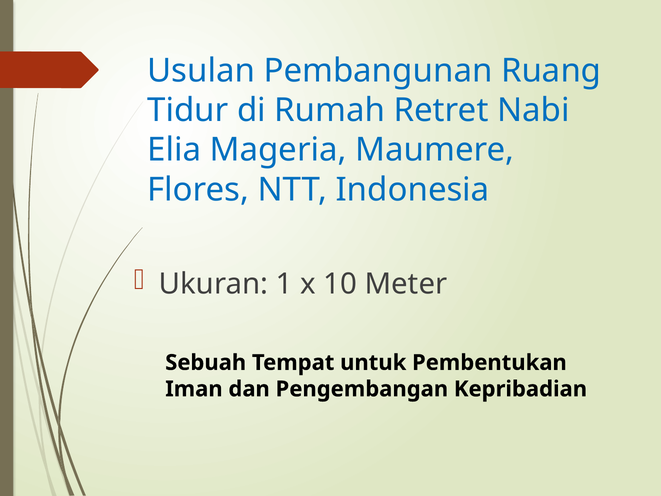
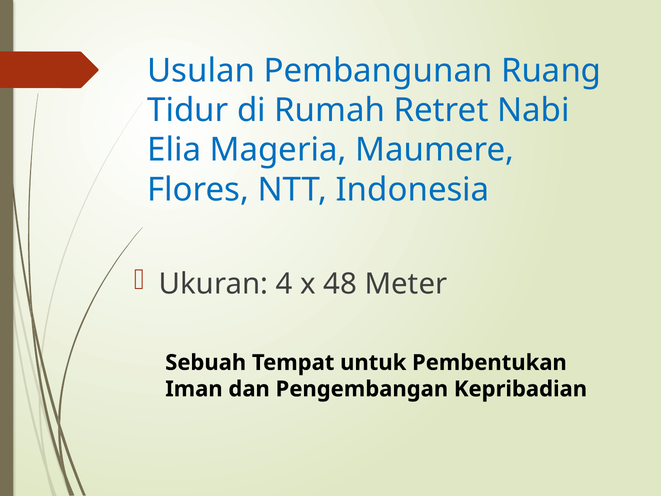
1: 1 -> 4
10: 10 -> 48
